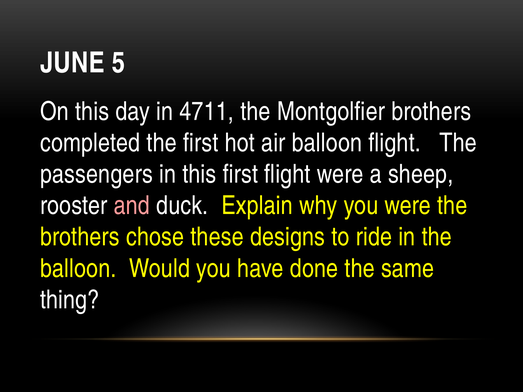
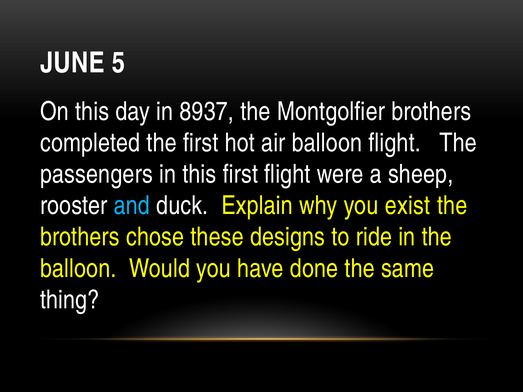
4711: 4711 -> 8937
and colour: pink -> light blue
you were: were -> exist
